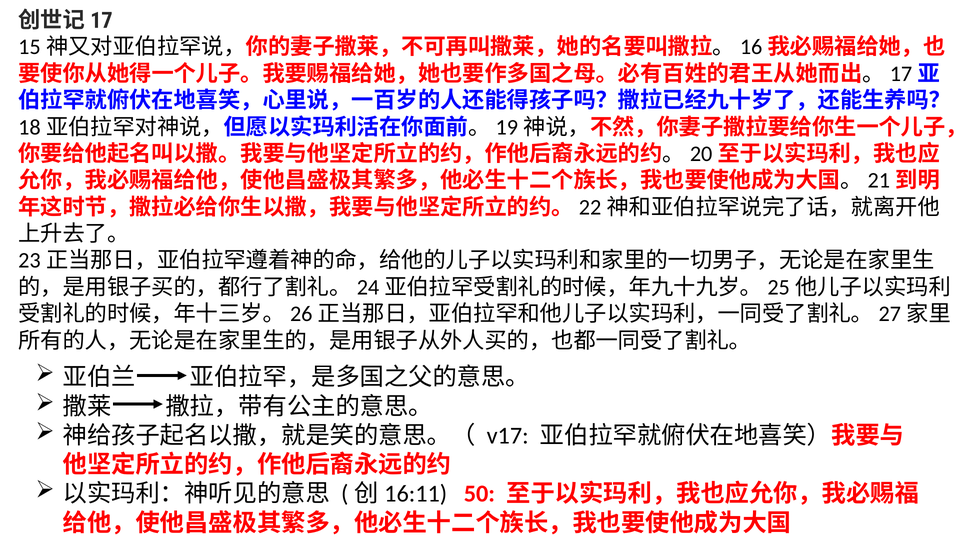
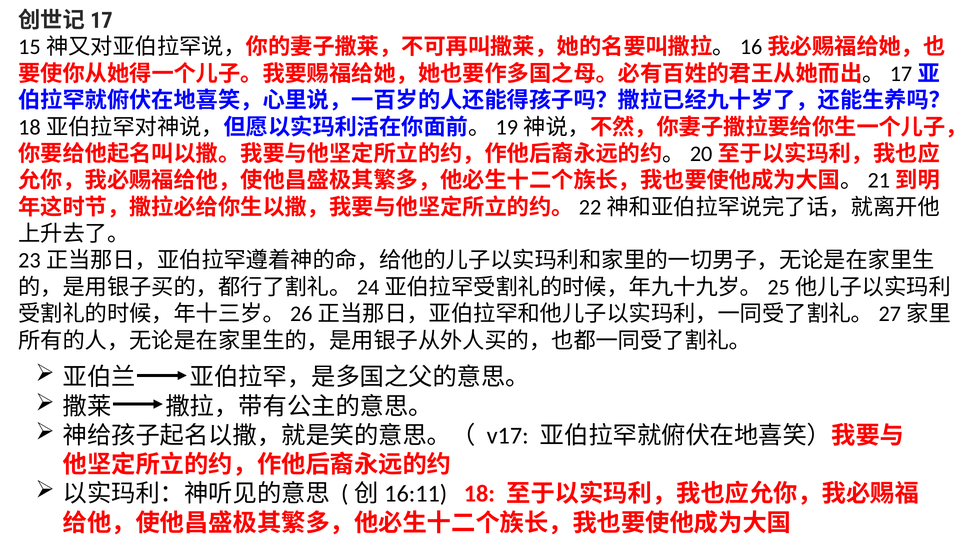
50: 50 -> 18
